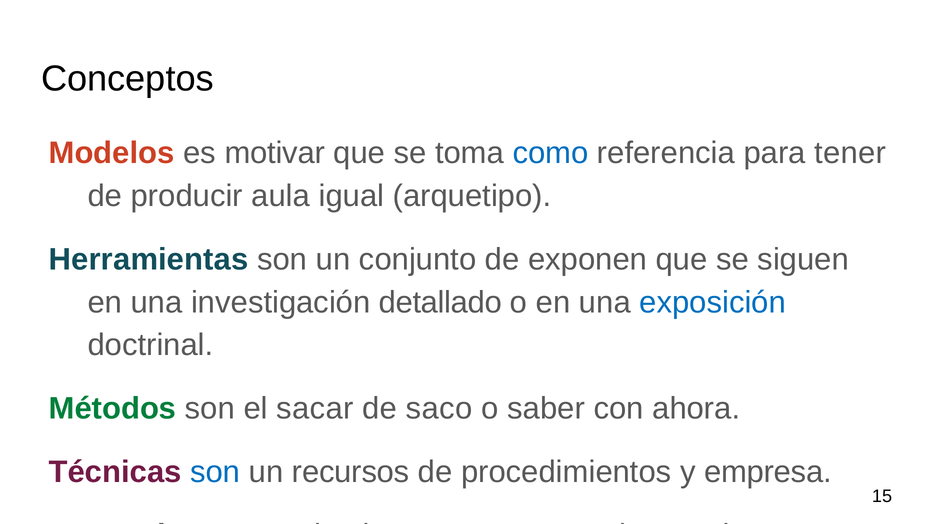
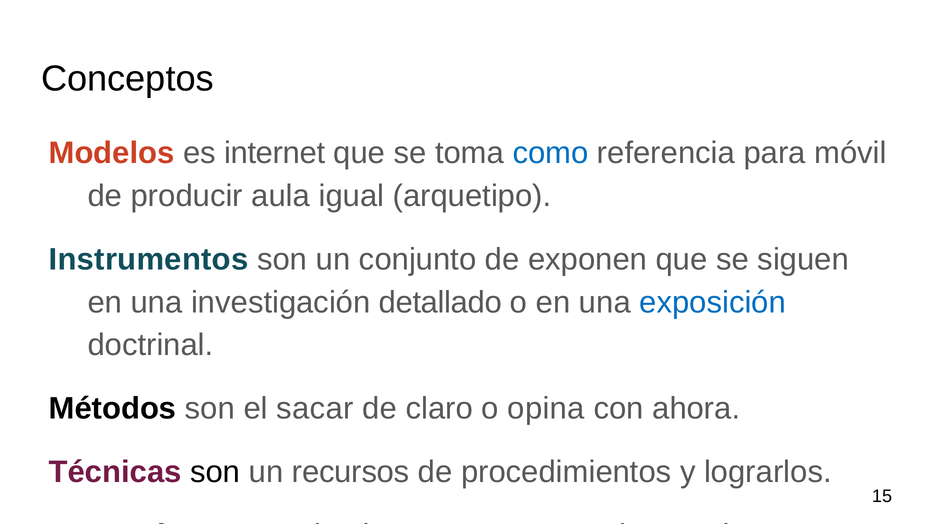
motivar: motivar -> internet
tener: tener -> móvil
Herramientas at (149, 259): Herramientas -> Instrumentos
Métodos colour: green -> black
saco: saco -> claro
saber: saber -> opina
son at (215, 472) colour: blue -> black
empresa: empresa -> lograrlos
